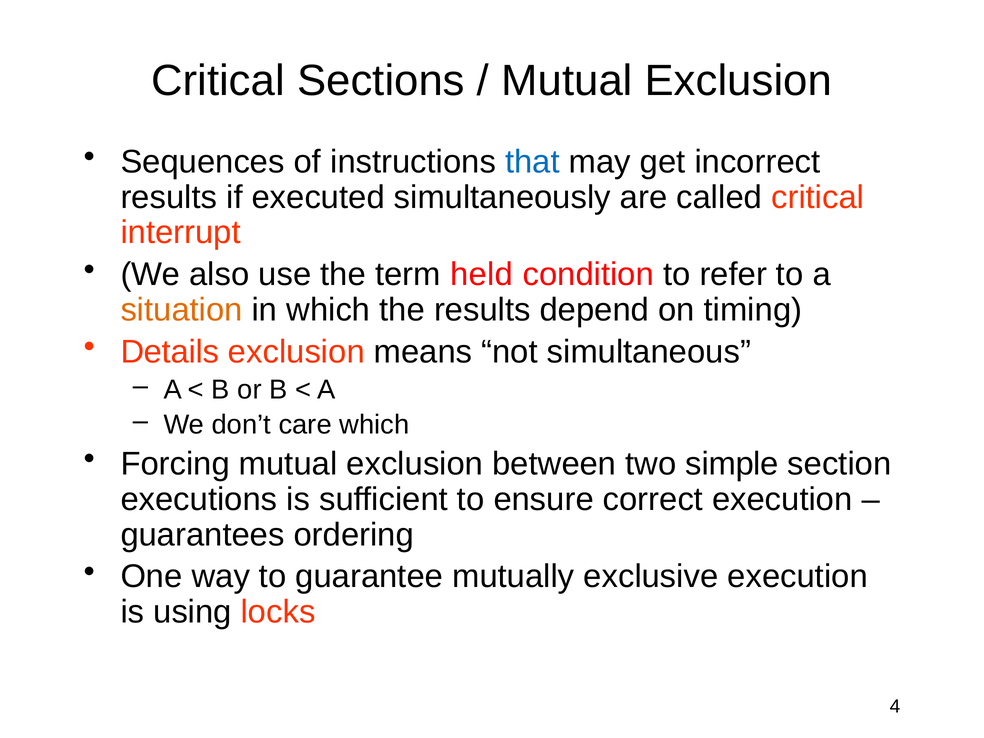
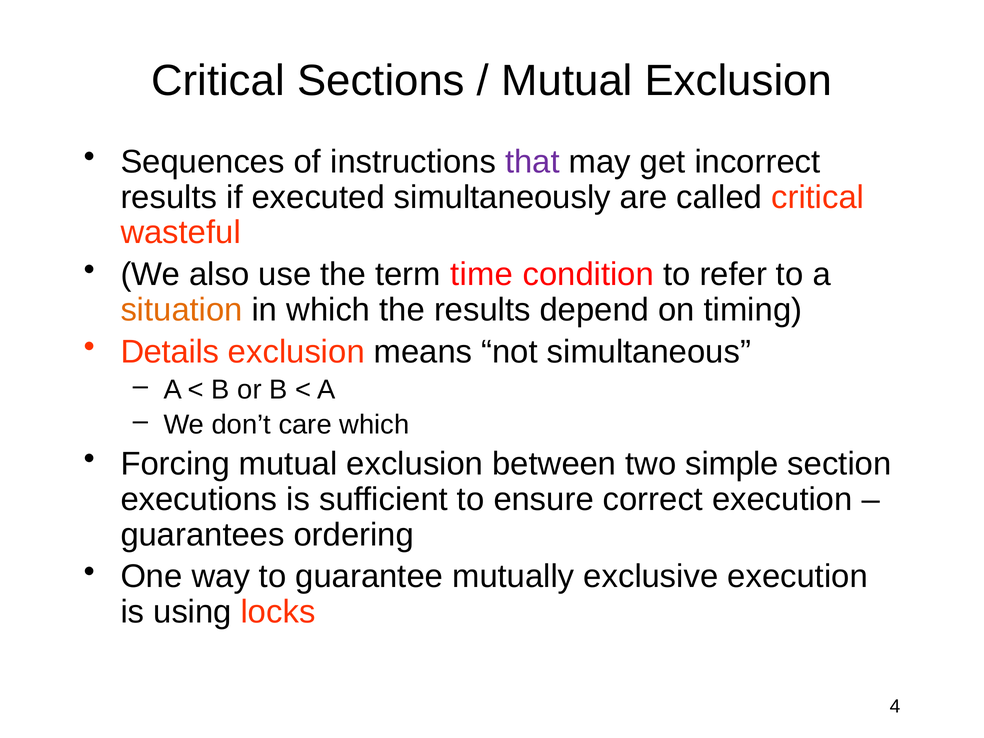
that colour: blue -> purple
interrupt: interrupt -> wasteful
held: held -> time
